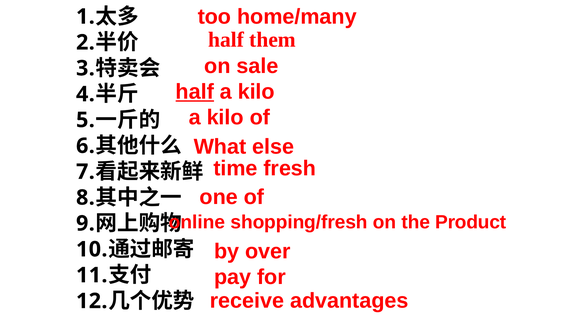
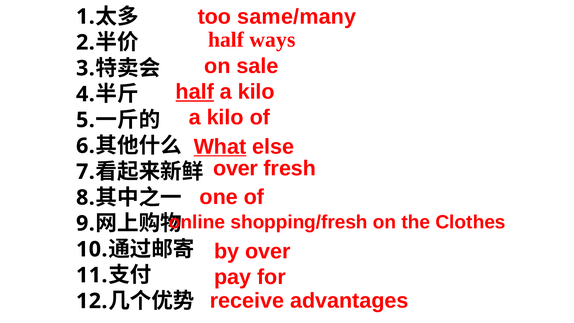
home/many: home/many -> same/many
them: them -> ways
What underline: none -> present
time at (235, 168): time -> over
Product: Product -> Clothes
